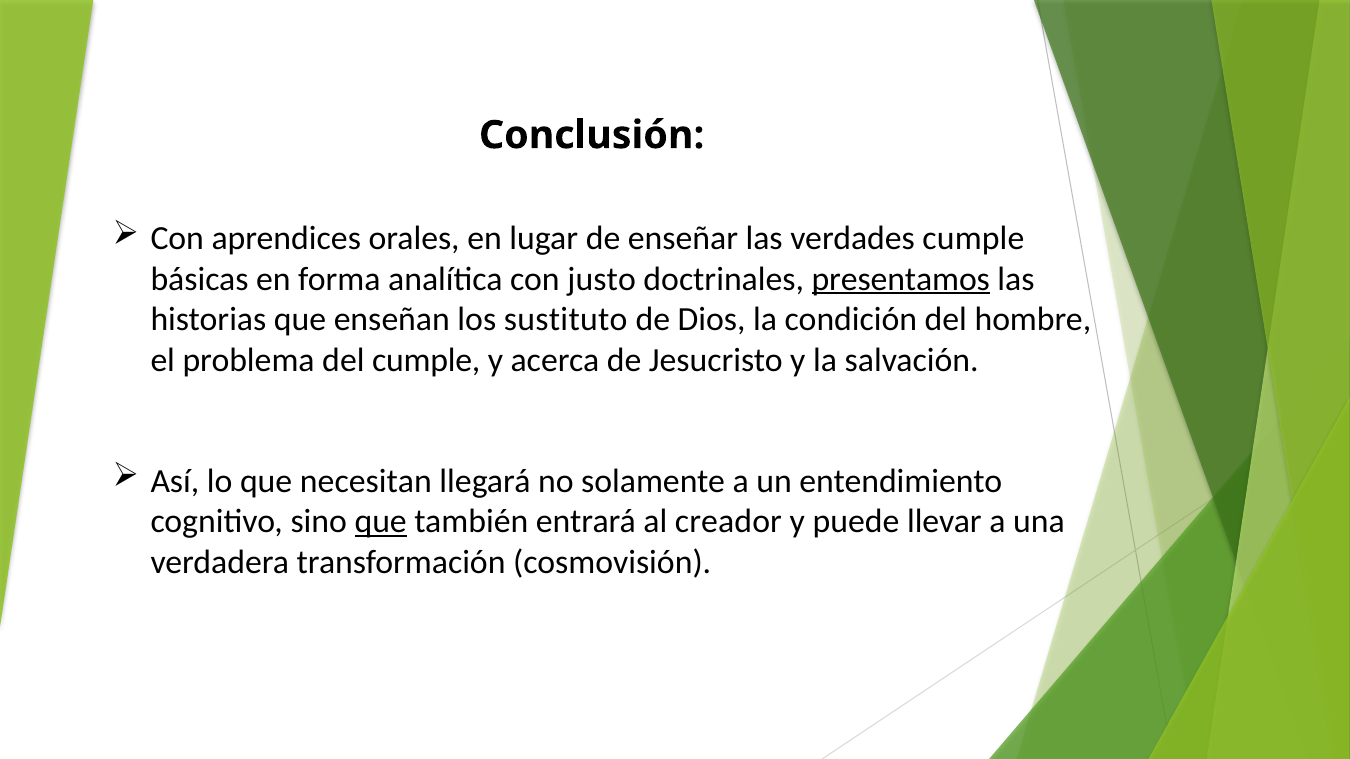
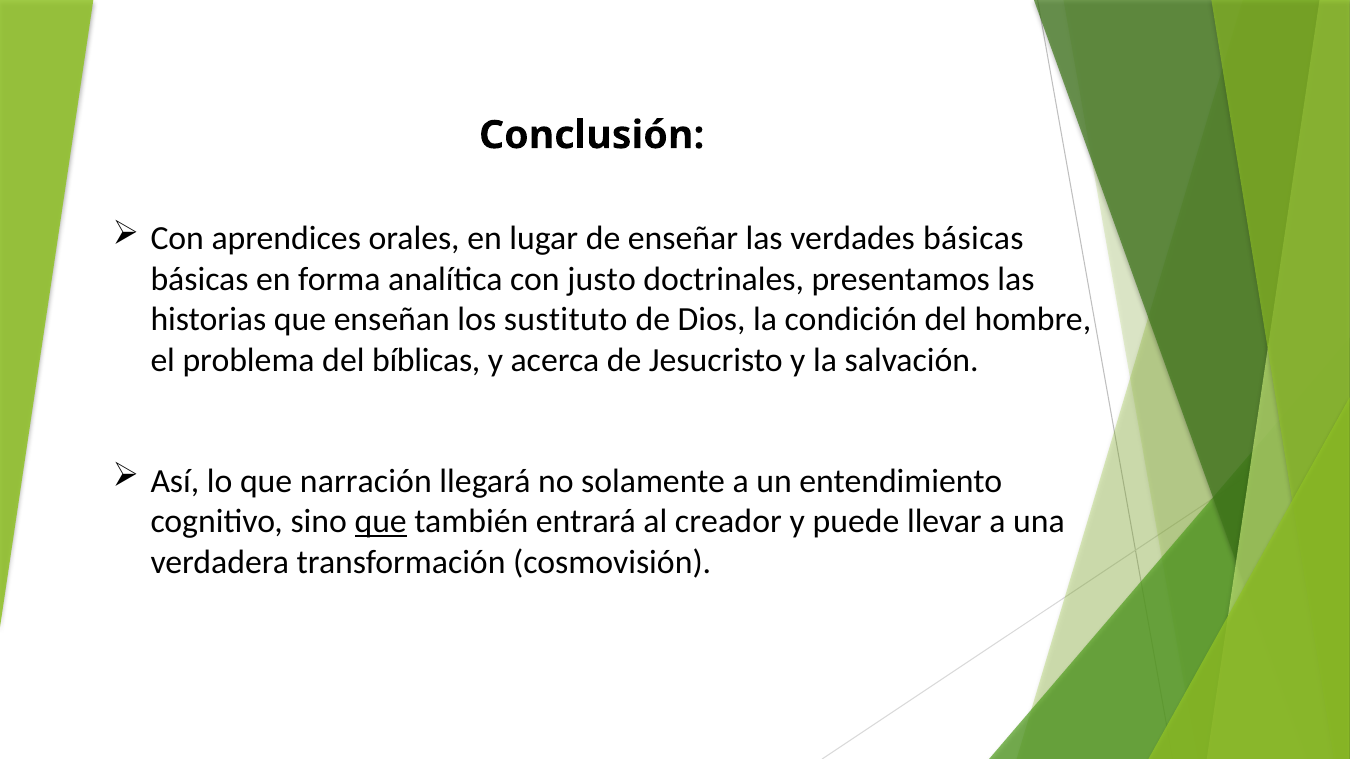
verdades cumple: cumple -> básicas
presentamos underline: present -> none
del cumple: cumple -> bíblicas
necesitan: necesitan -> narración
